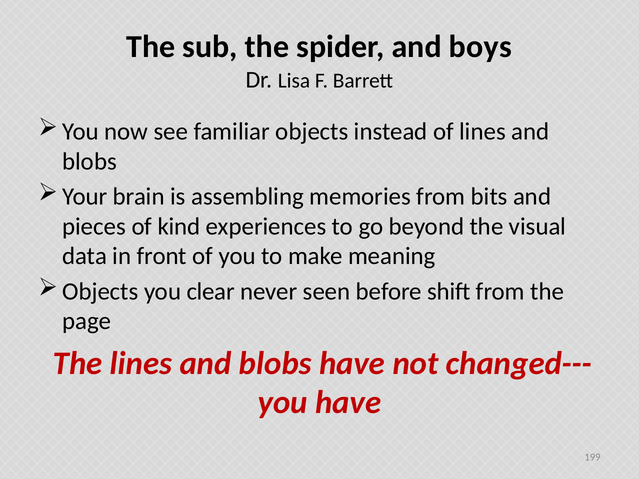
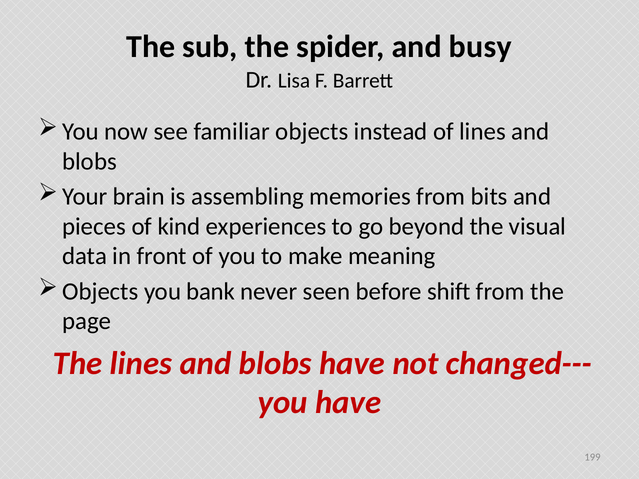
boys: boys -> busy
clear: clear -> bank
